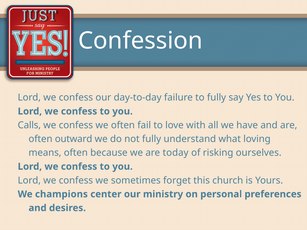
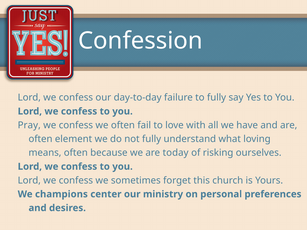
Calls: Calls -> Pray
outward: outward -> element
